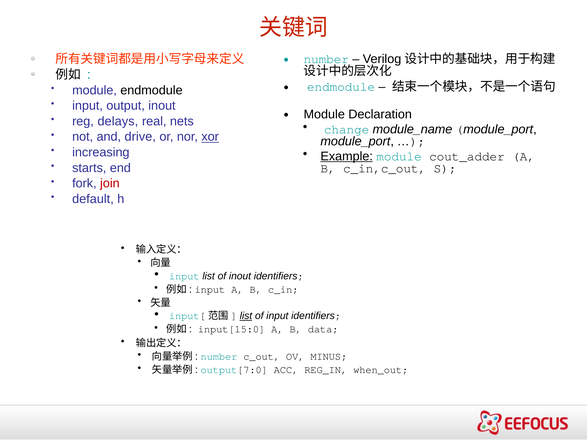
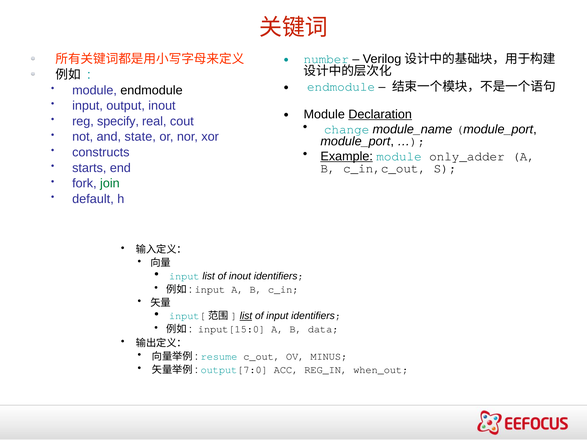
Declaration underline: none -> present
delays: delays -> specify
nets: nets -> cout
drive: drive -> state
xor underline: present -> none
increasing: increasing -> constructs
cout_adder: cout_adder -> only_adder
join colour: red -> green
number at (219, 357): number -> resume
